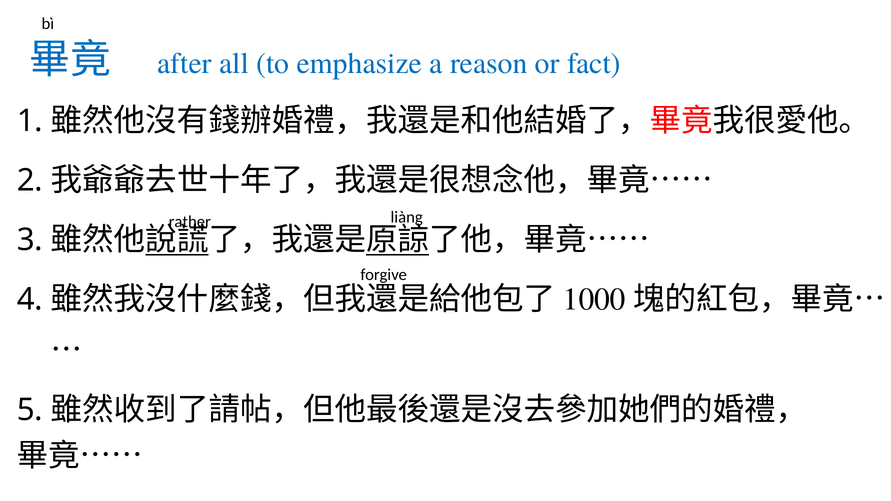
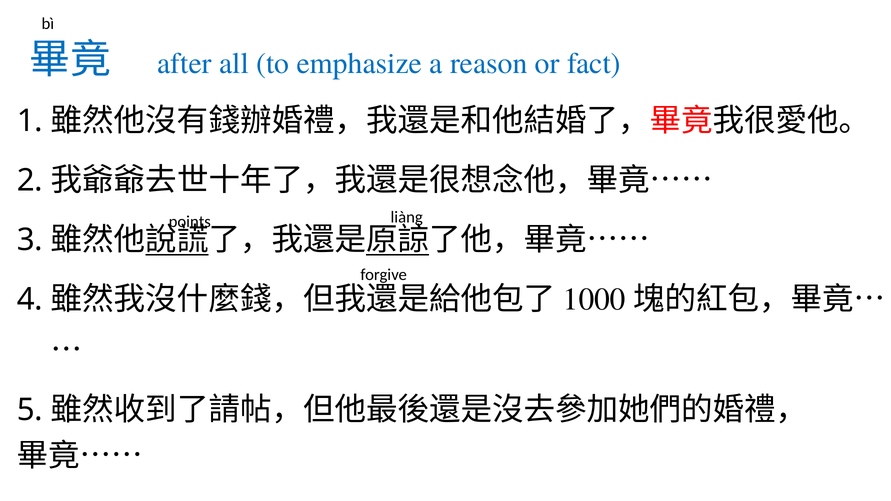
rather: rather -> points
